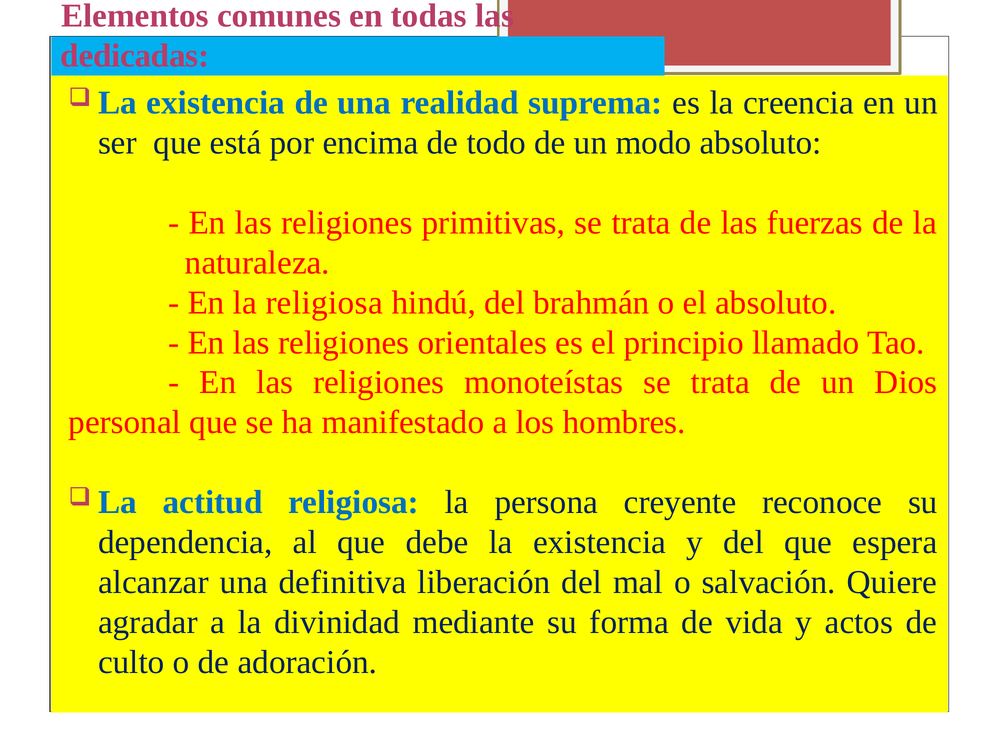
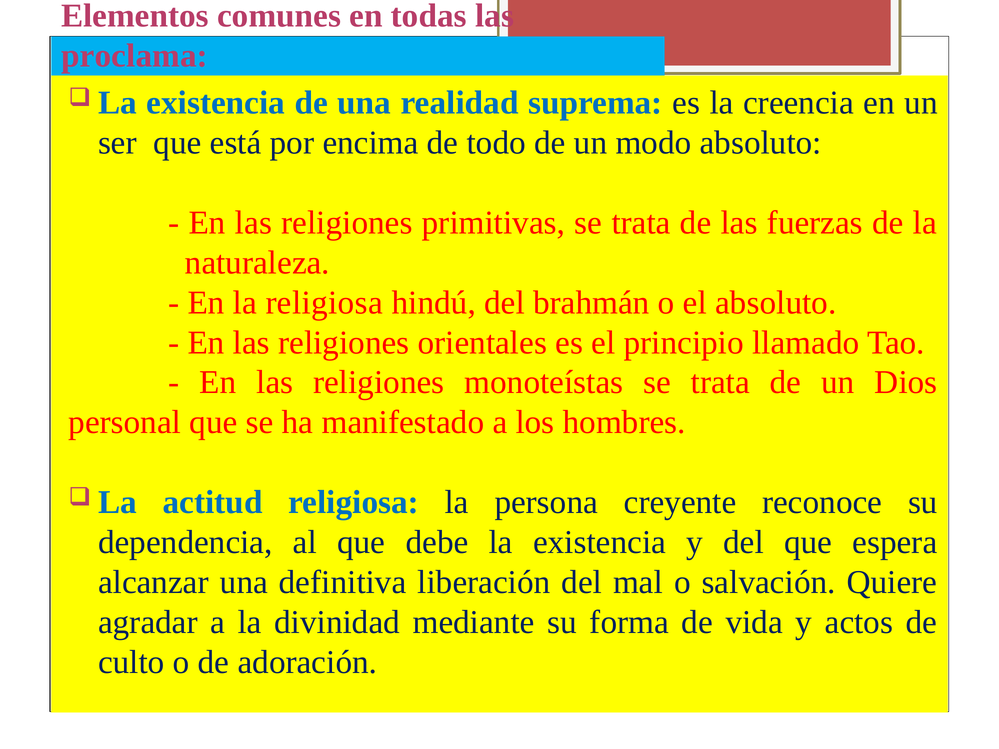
dedicadas: dedicadas -> proclama
